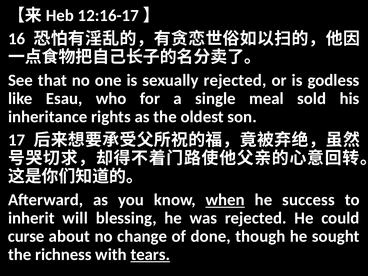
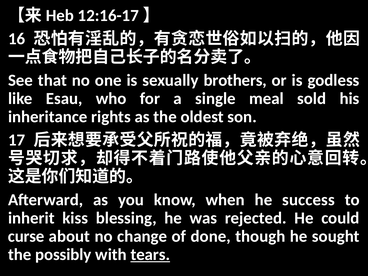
sexually rejected: rejected -> brothers
when underline: present -> none
will: will -> kiss
richness: richness -> possibly
